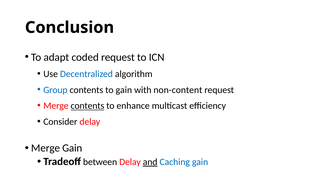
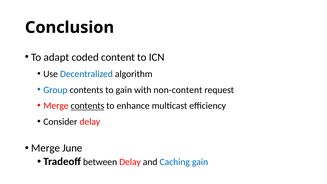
coded request: request -> content
Merge Gain: Gain -> June
and underline: present -> none
